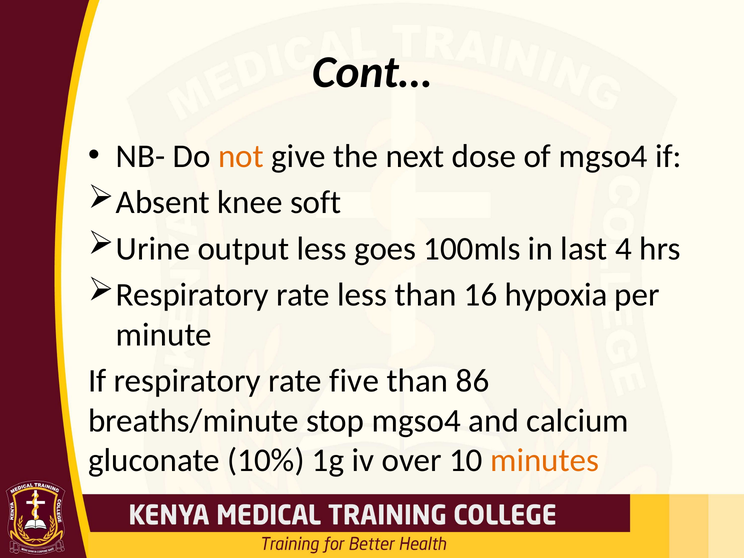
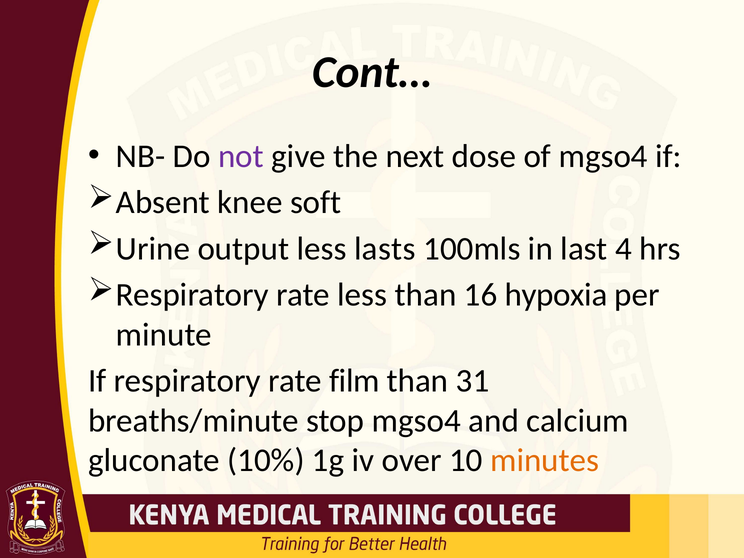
not colour: orange -> purple
goes: goes -> lasts
five: five -> film
86: 86 -> 31
